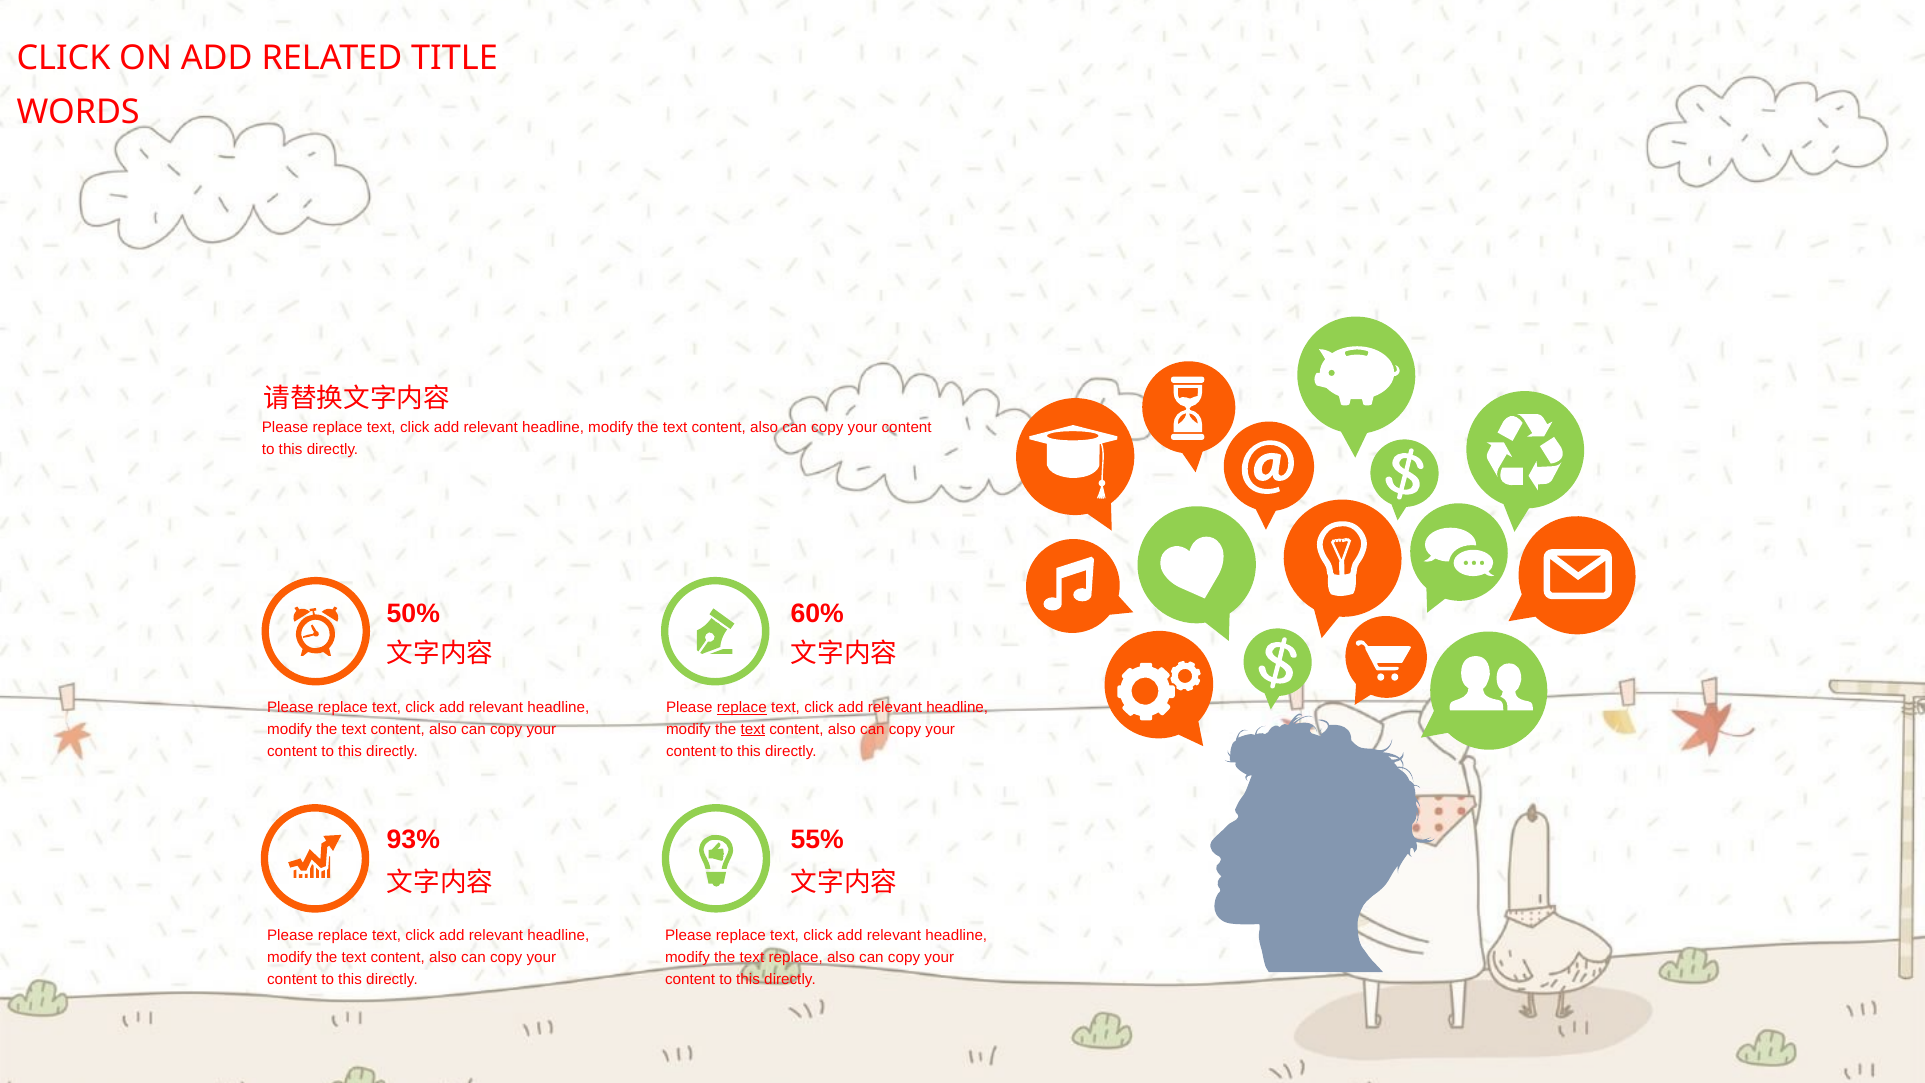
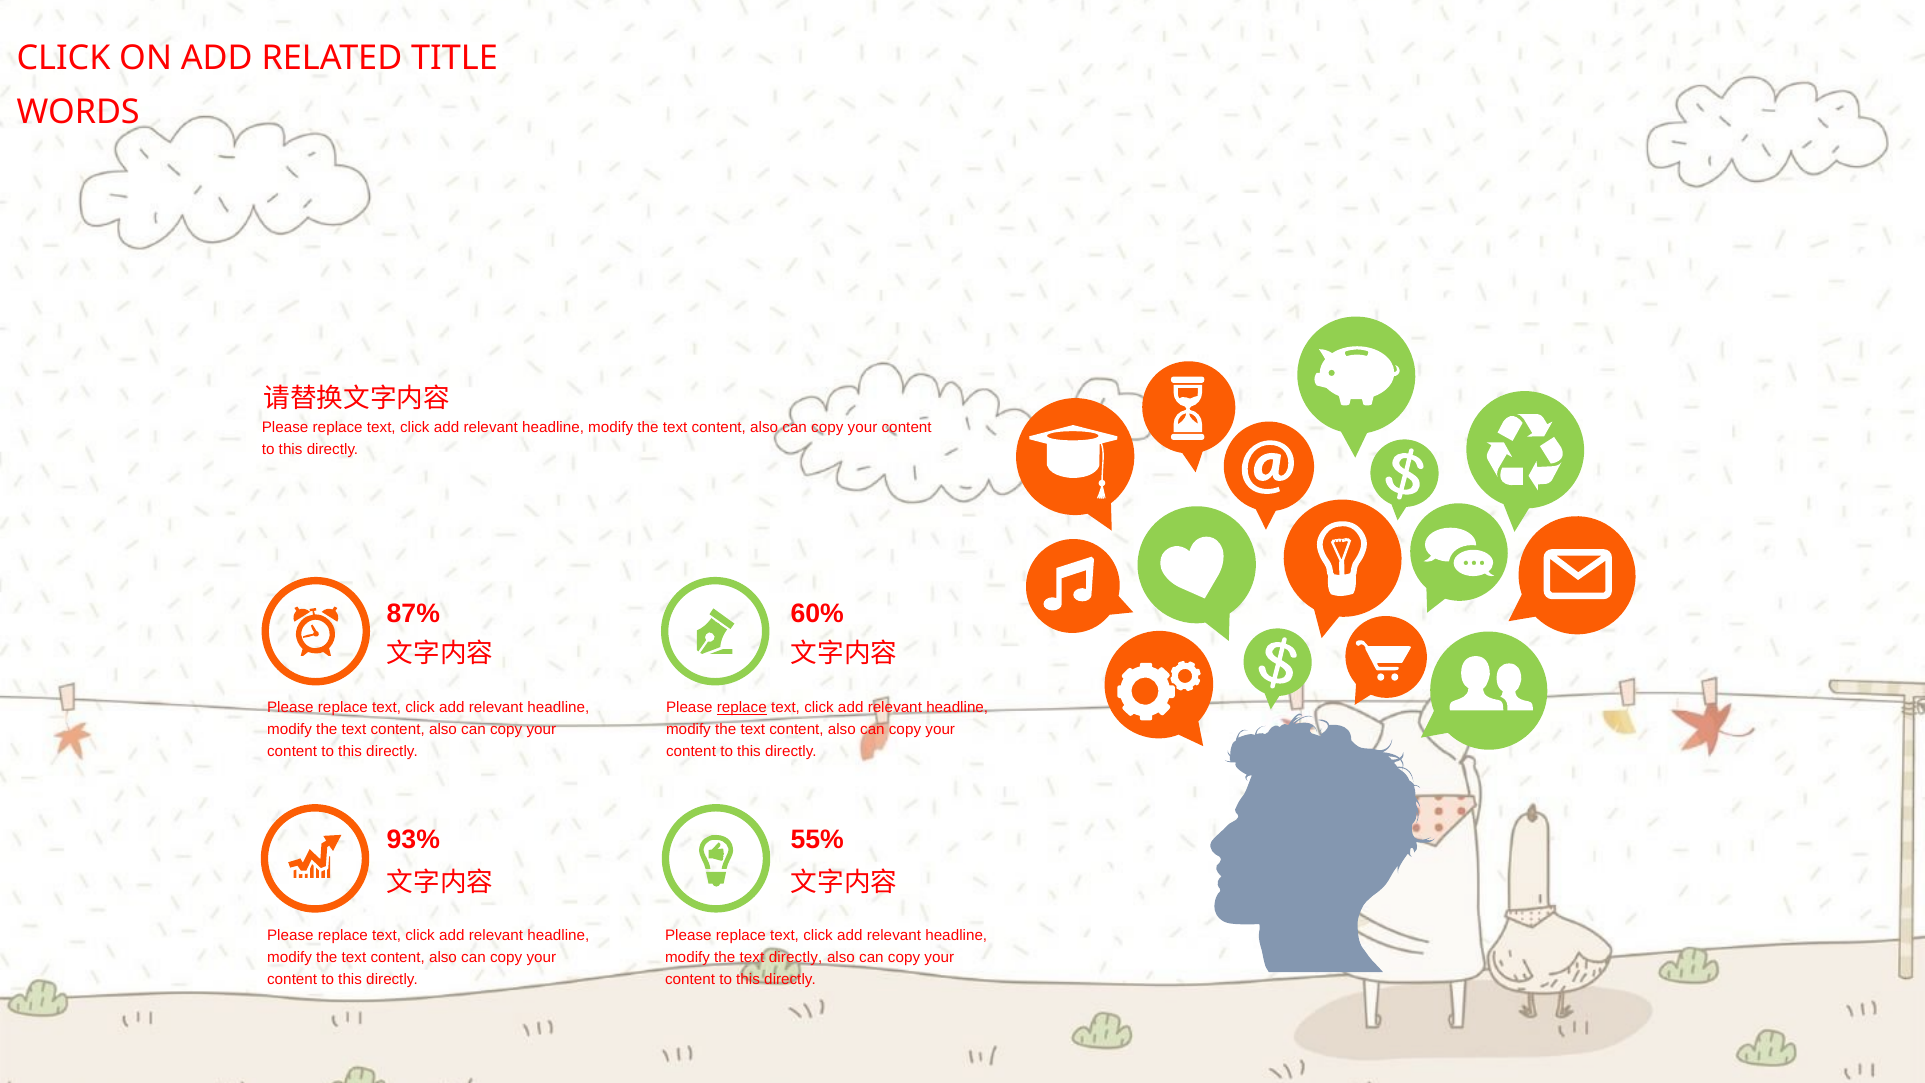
50%: 50% -> 87%
text at (753, 729) underline: present -> none
text replace: replace -> directly
